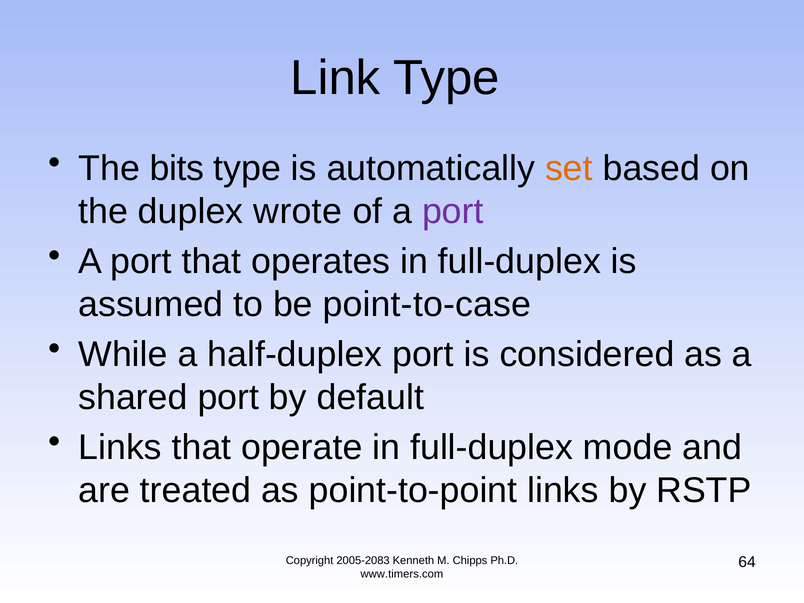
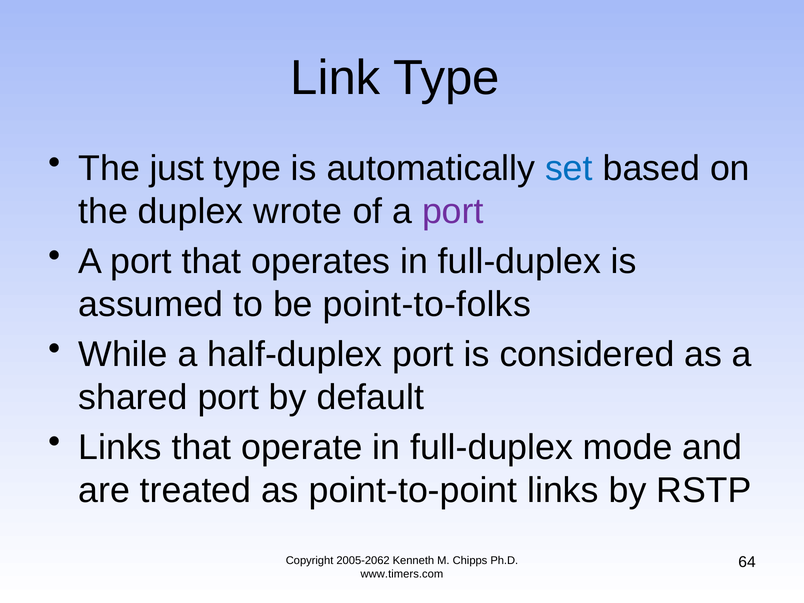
bits: bits -> just
set colour: orange -> blue
point-to-case: point-to-case -> point-to-folks
2005-2083: 2005-2083 -> 2005-2062
